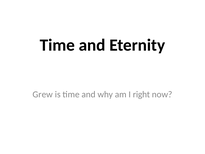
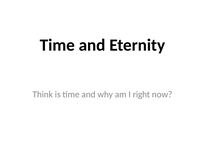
Grew: Grew -> Think
